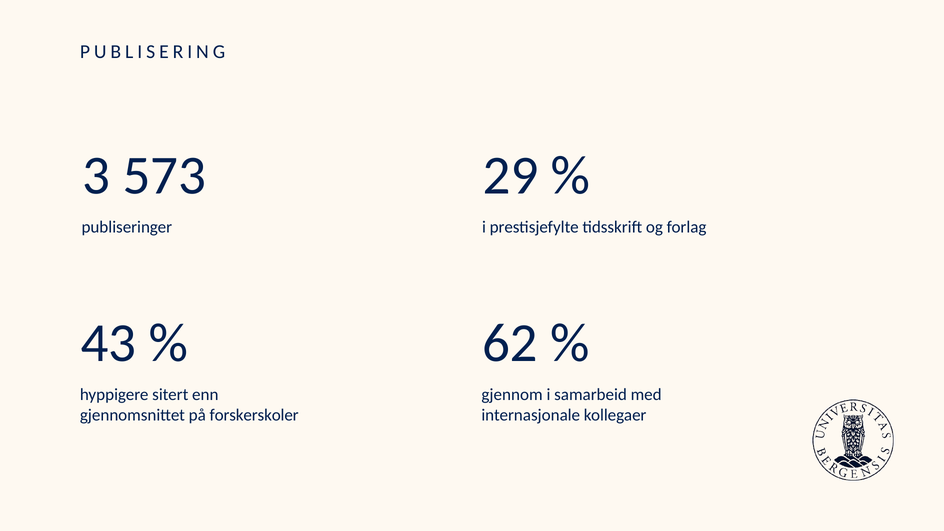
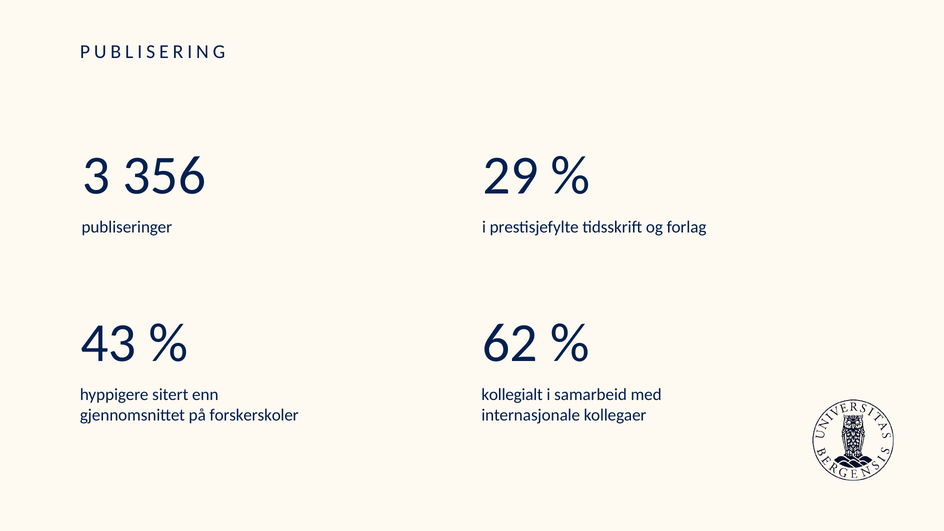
573: 573 -> 356
gjennom: gjennom -> kollegialt
